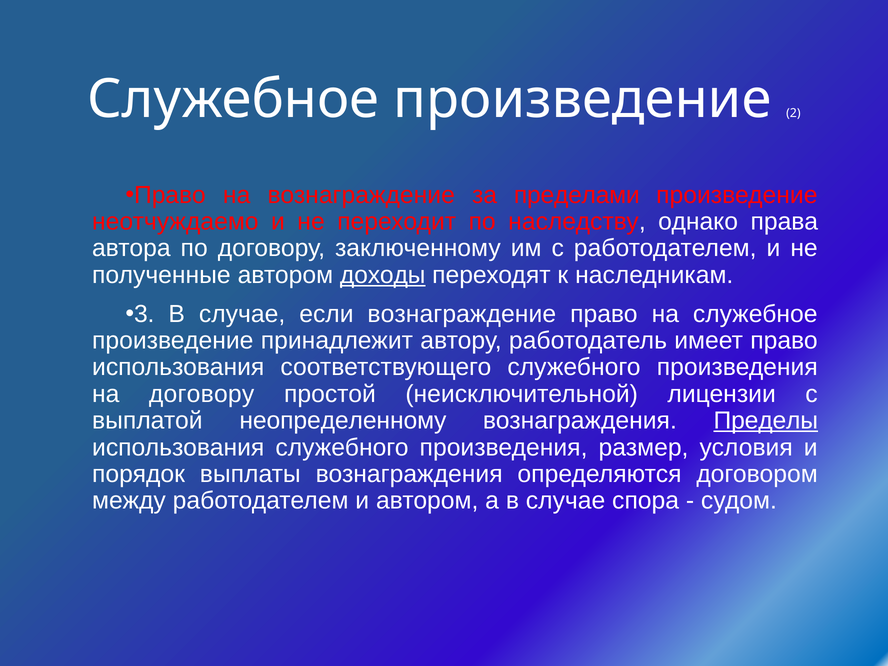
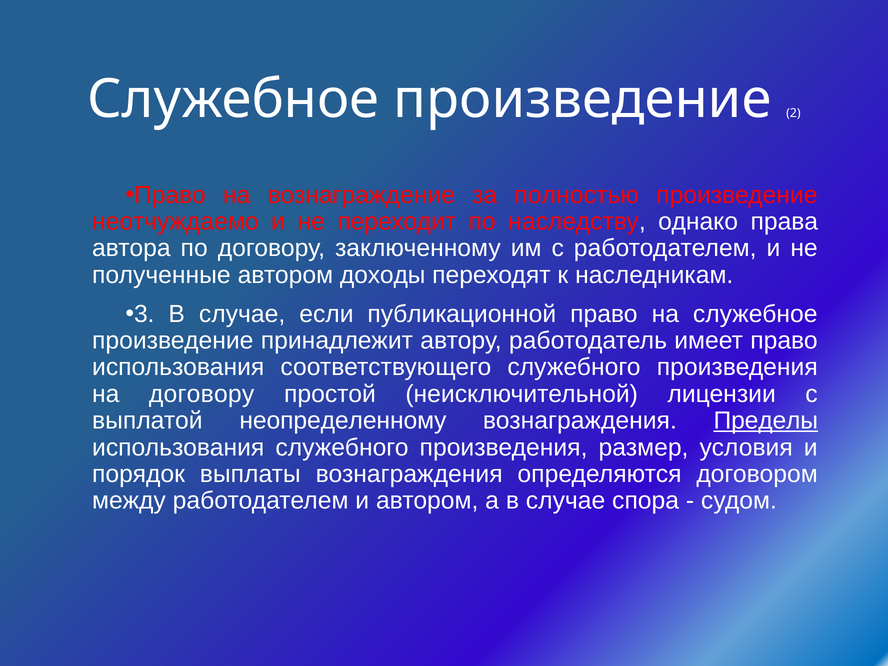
пределами: пределами -> полностью
доходы underline: present -> none
если вознаграждение: вознаграждение -> публикационной
